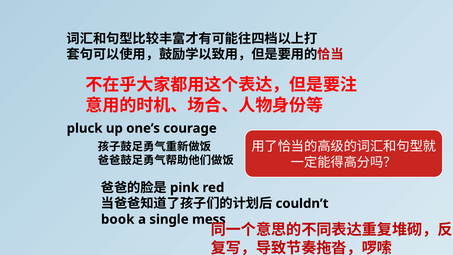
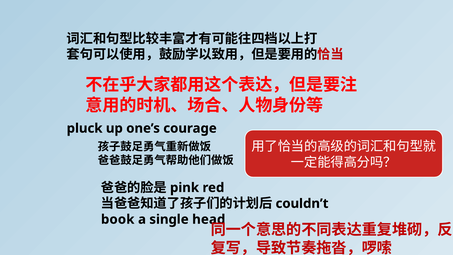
mess: mess -> head
